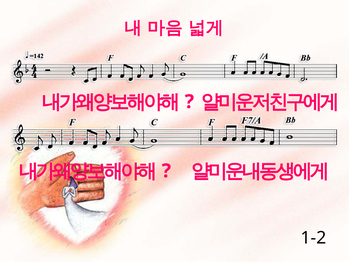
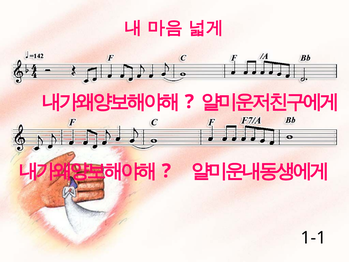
1-2: 1-2 -> 1-1
